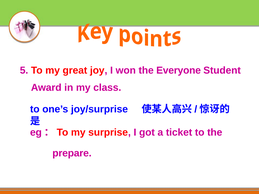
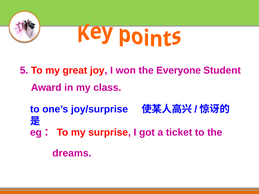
prepare: prepare -> dreams
